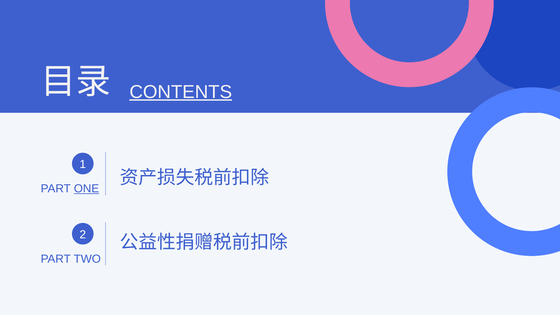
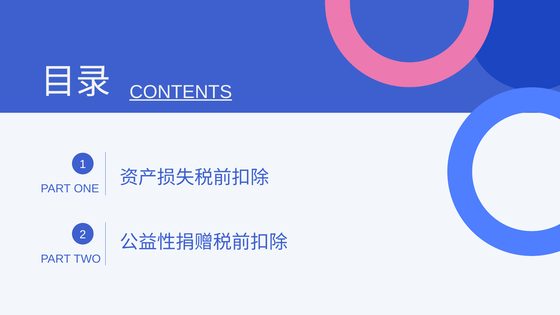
ONE underline: present -> none
